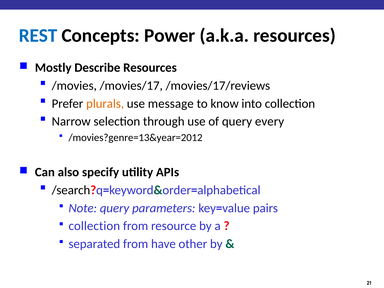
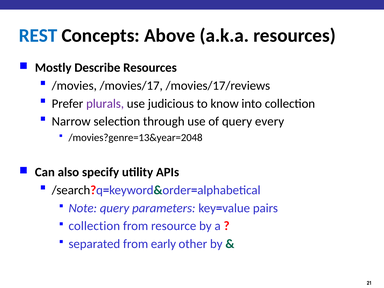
Power: Power -> Above
plurals colour: orange -> purple
message: message -> judicious
/movies?genre=13&year=2012: /movies?genre=13&year=2012 -> /movies?genre=13&year=2048
have: have -> early
